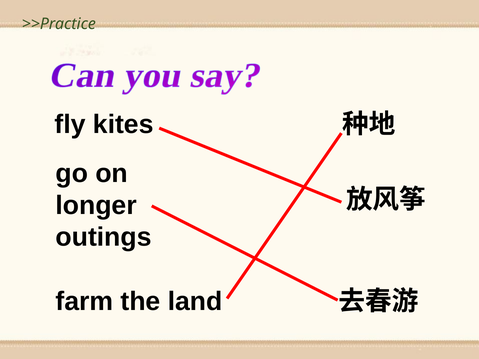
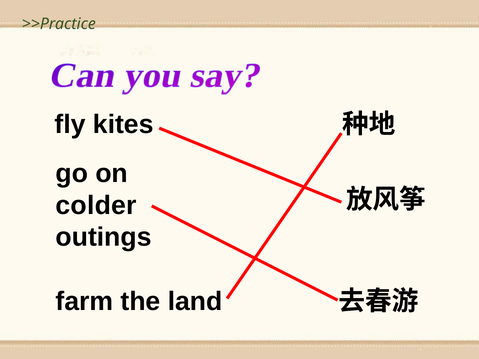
longer: longer -> colder
